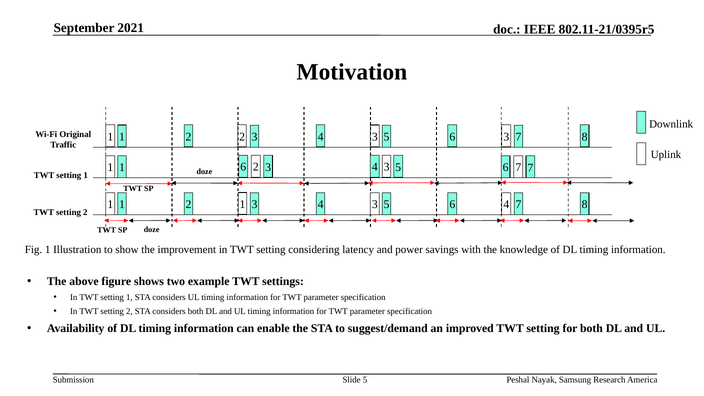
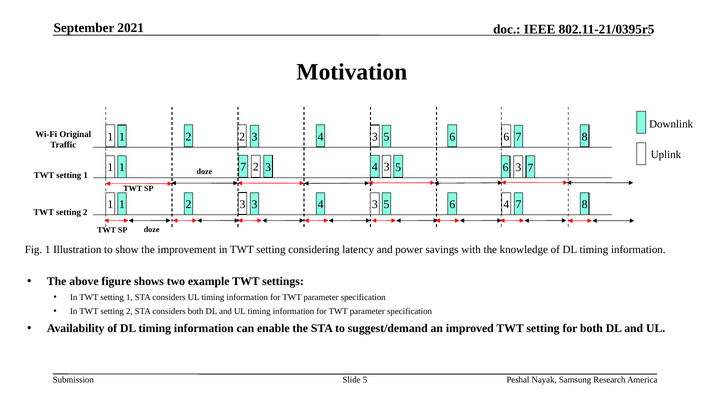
3 3: 3 -> 6
2 3 7: 7 -> 3
1 6: 6 -> 7
1 1: 1 -> 3
